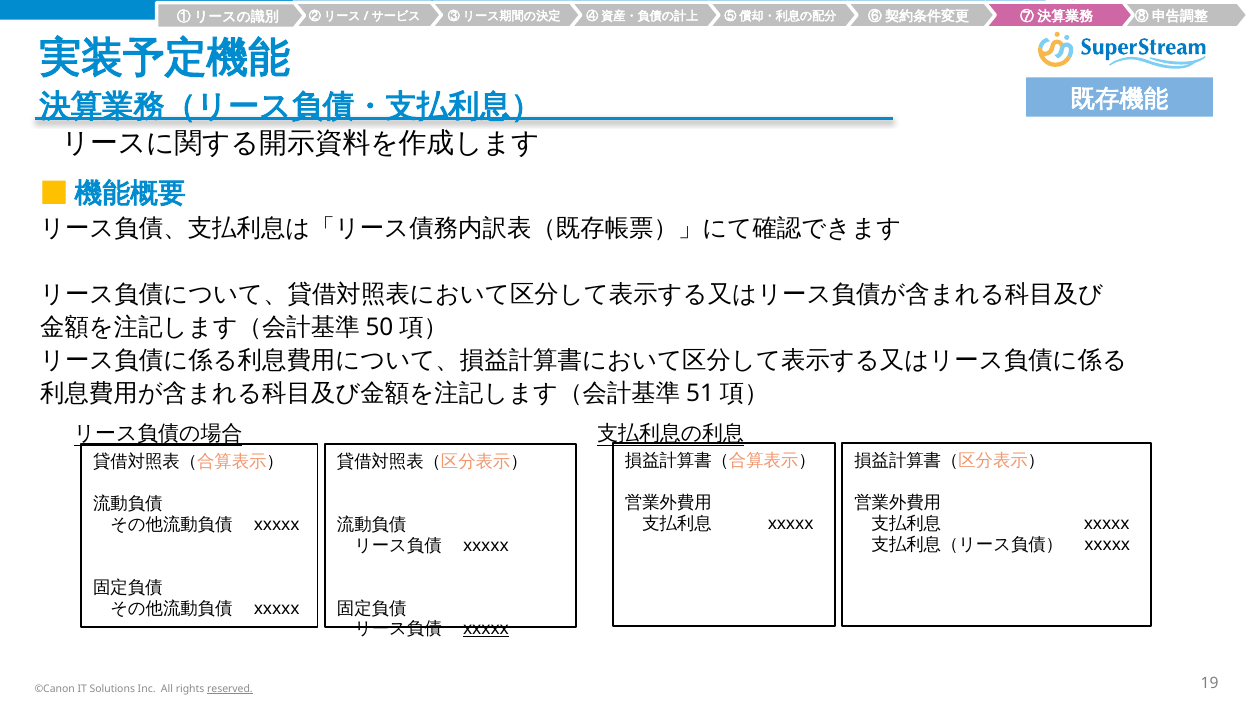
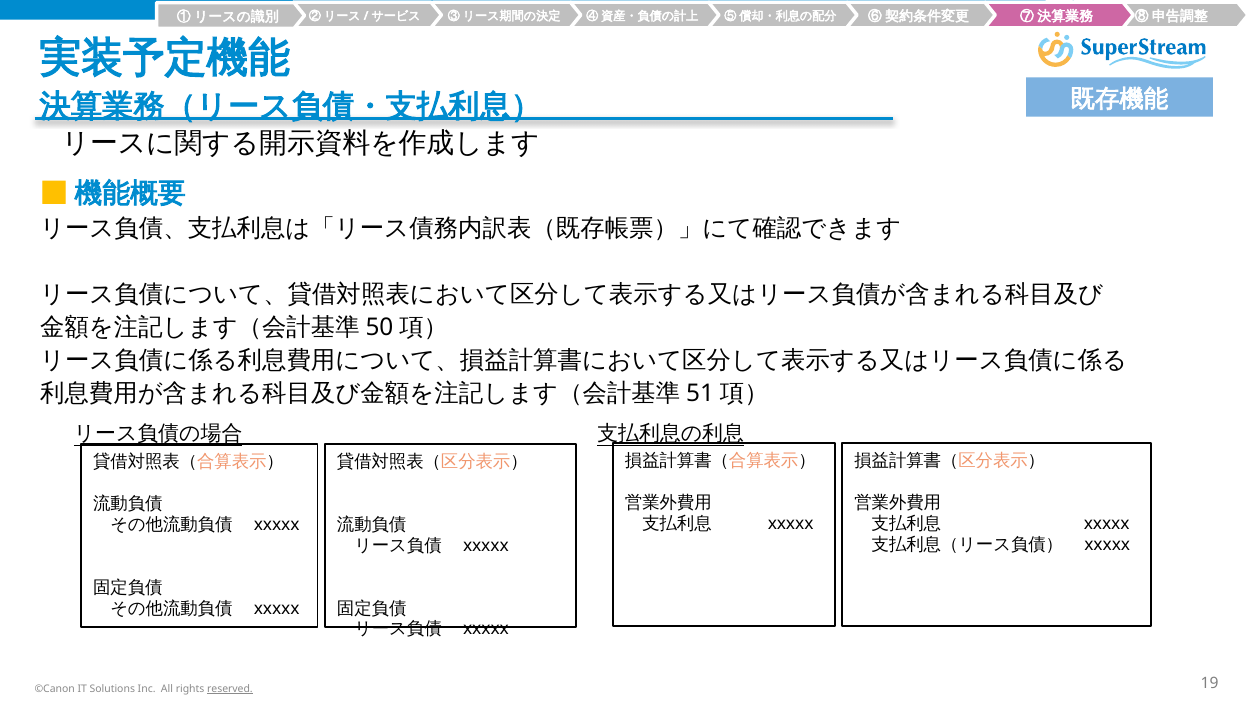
xxxxx at (486, 629) underline: present -> none
